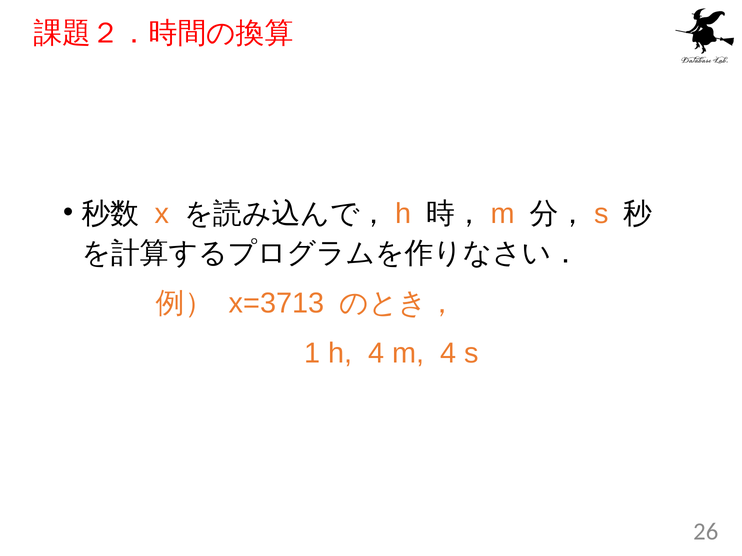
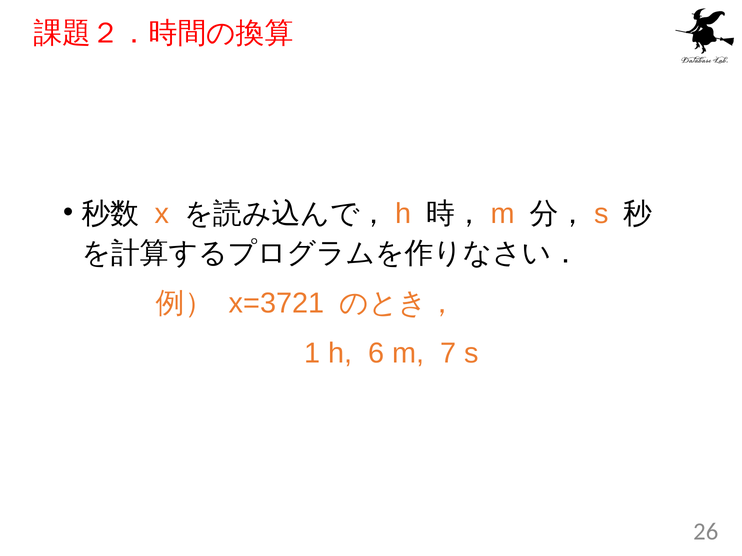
x=3713: x=3713 -> x=3721
h 4: 4 -> 6
m 4: 4 -> 7
